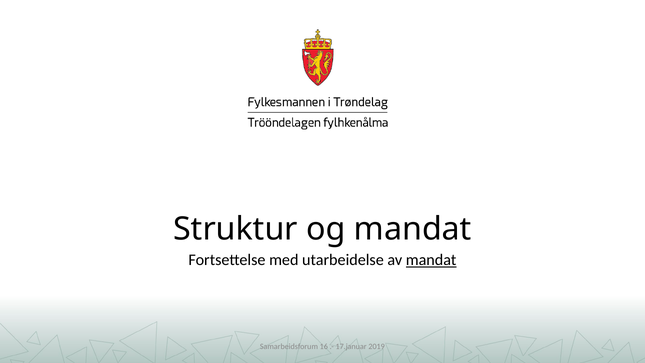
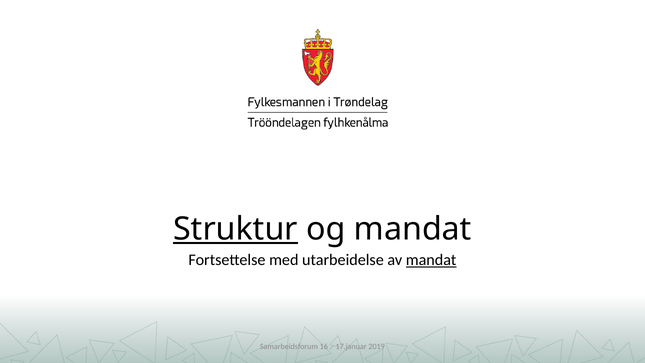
Struktur underline: none -> present
